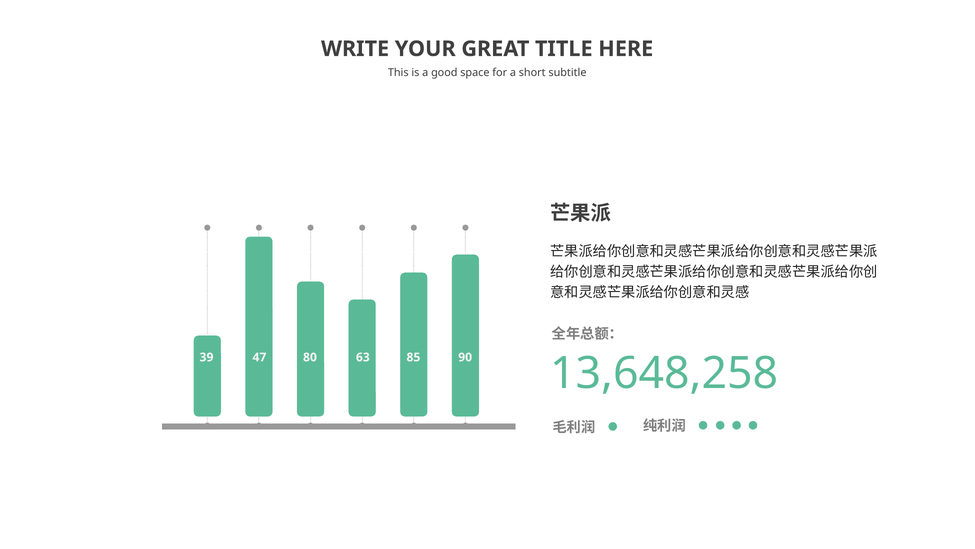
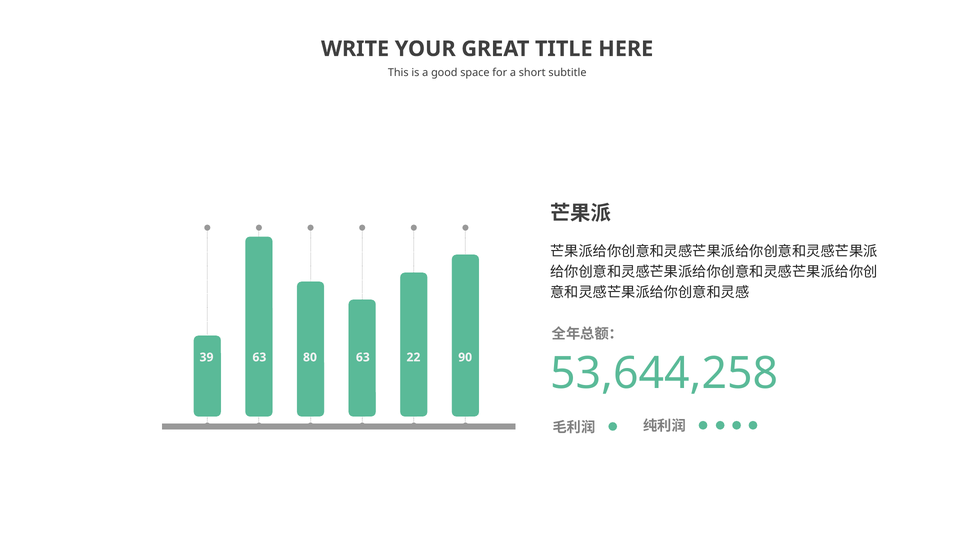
39 47: 47 -> 63
85: 85 -> 22
13,648,258: 13,648,258 -> 53,644,258
